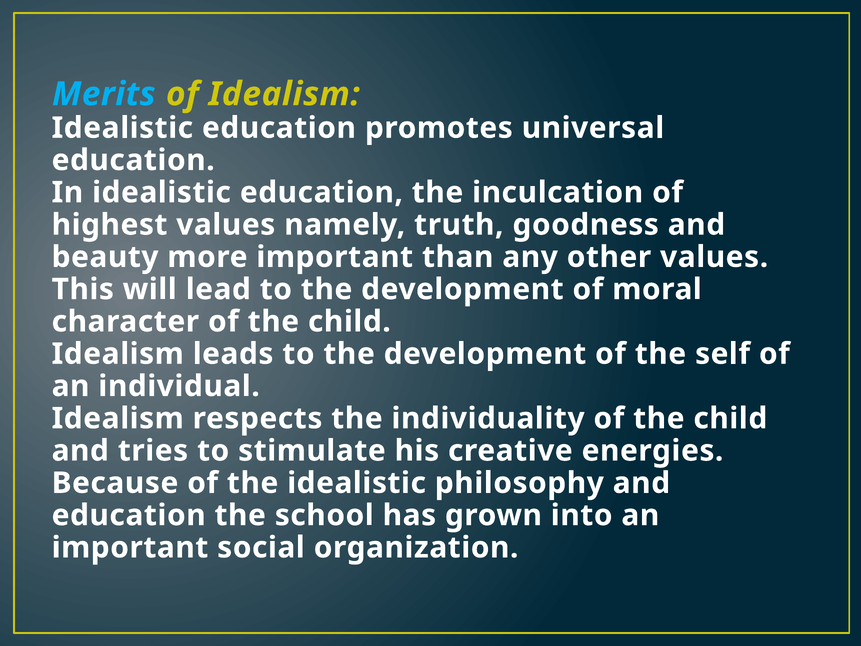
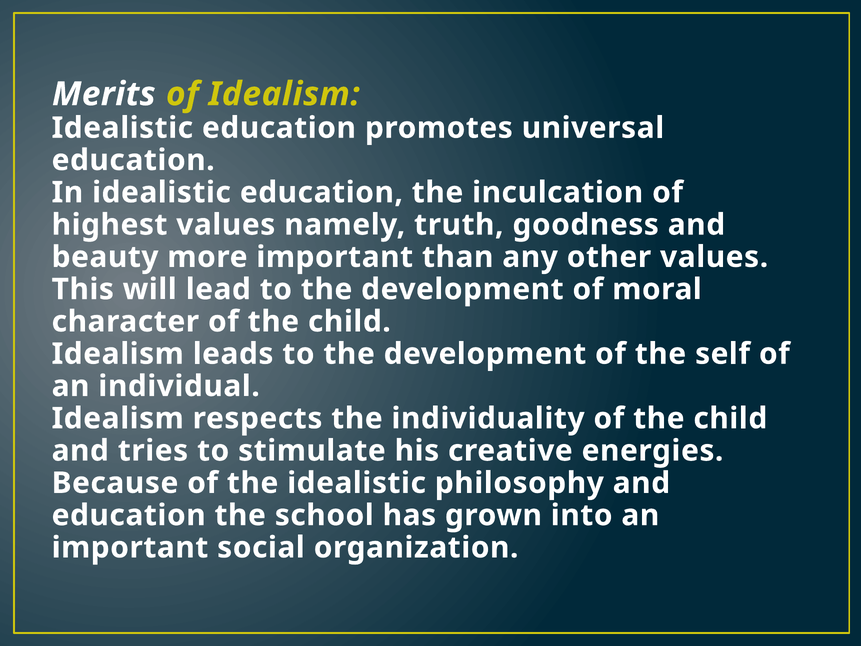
Merits colour: light blue -> white
